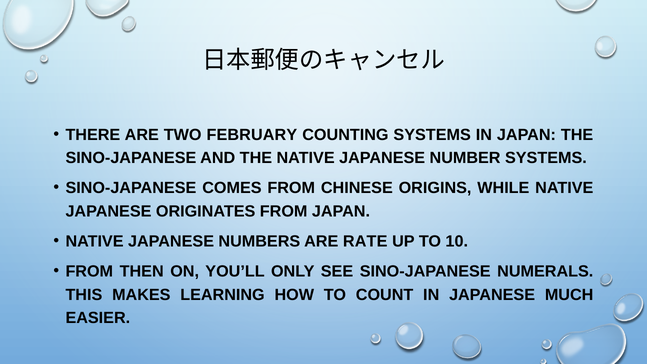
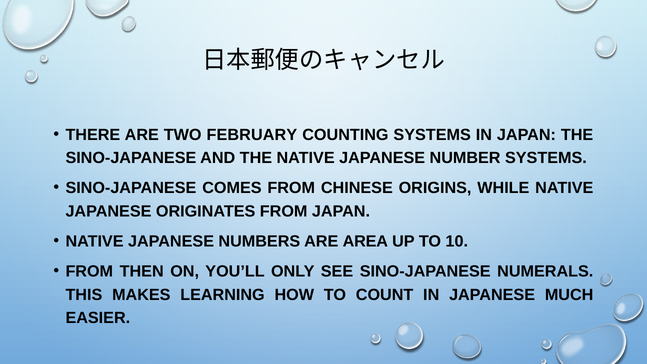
RATE: RATE -> AREA
